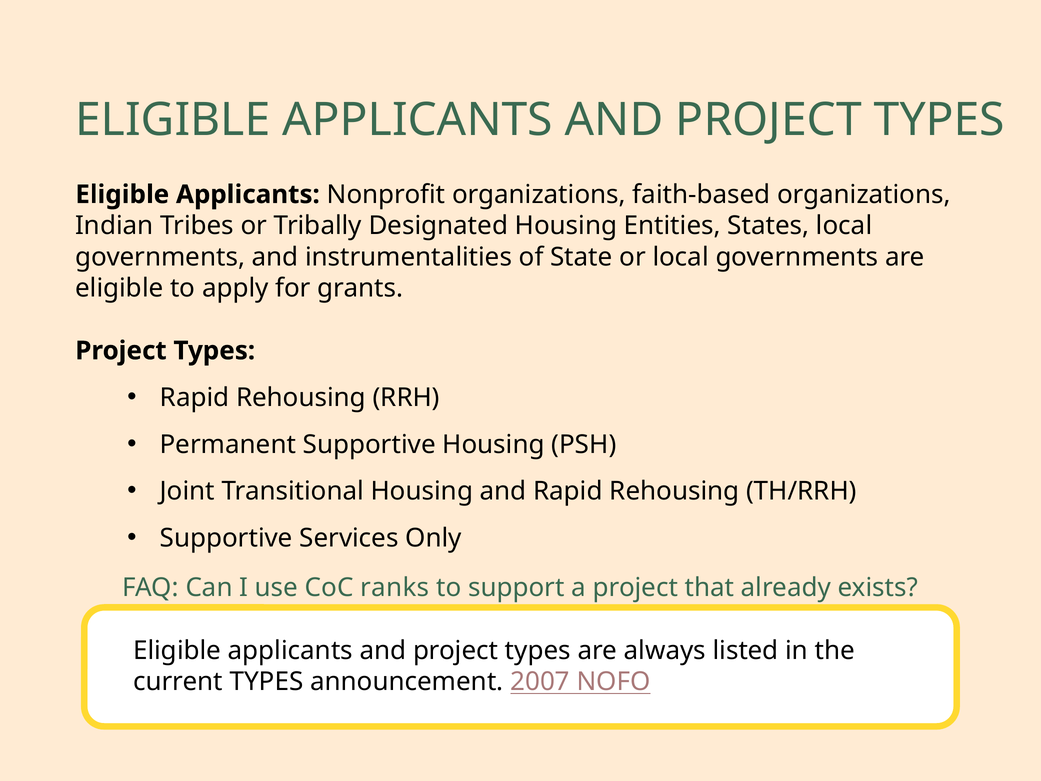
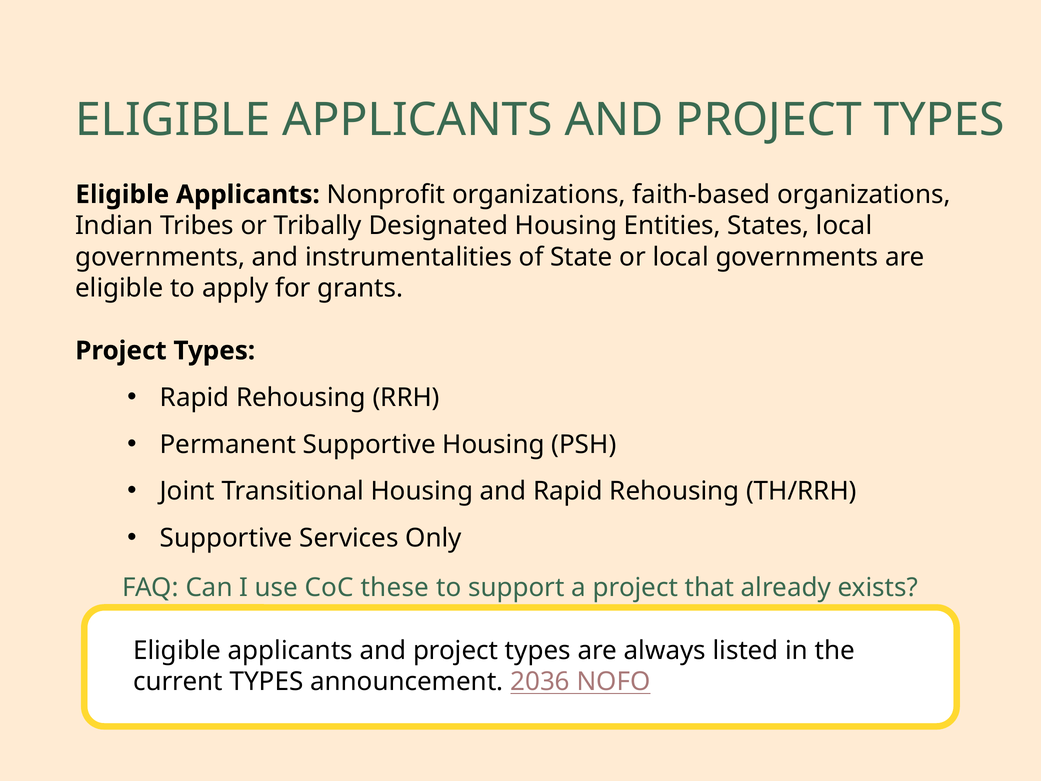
ranks: ranks -> these
2007: 2007 -> 2036
